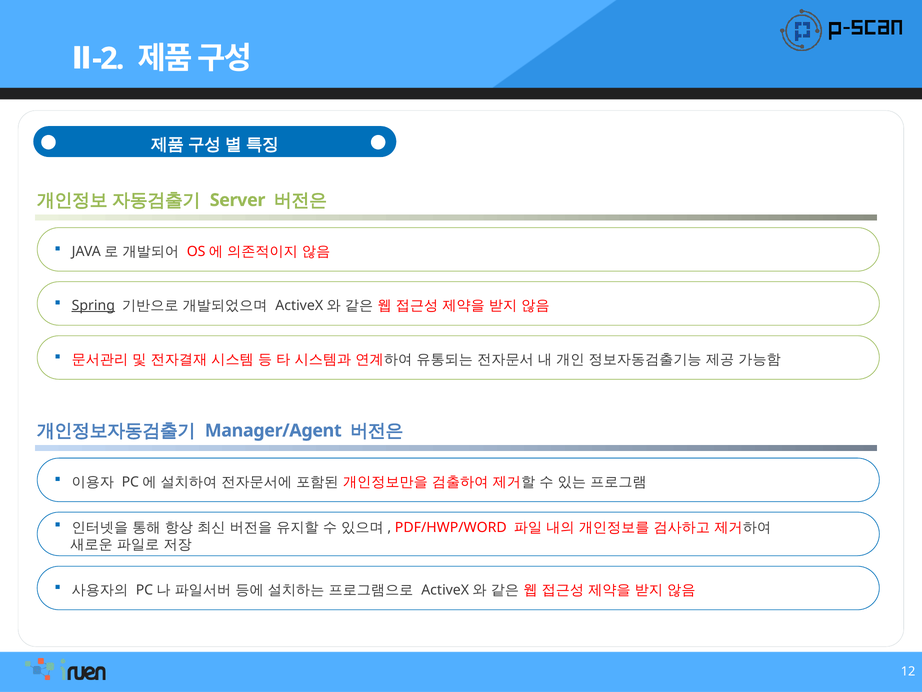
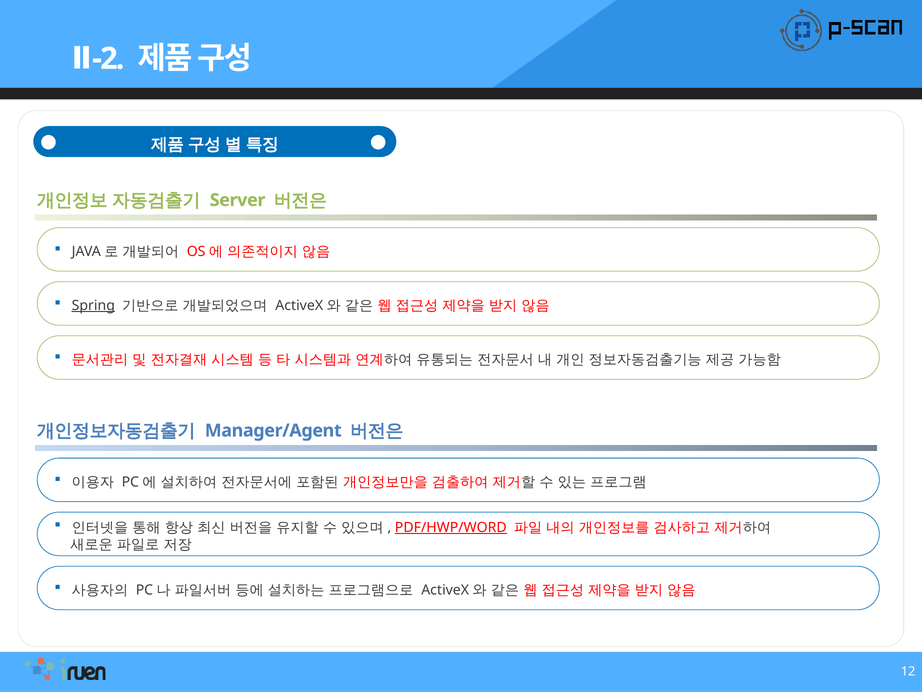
PDF/HWP/WORD underline: none -> present
